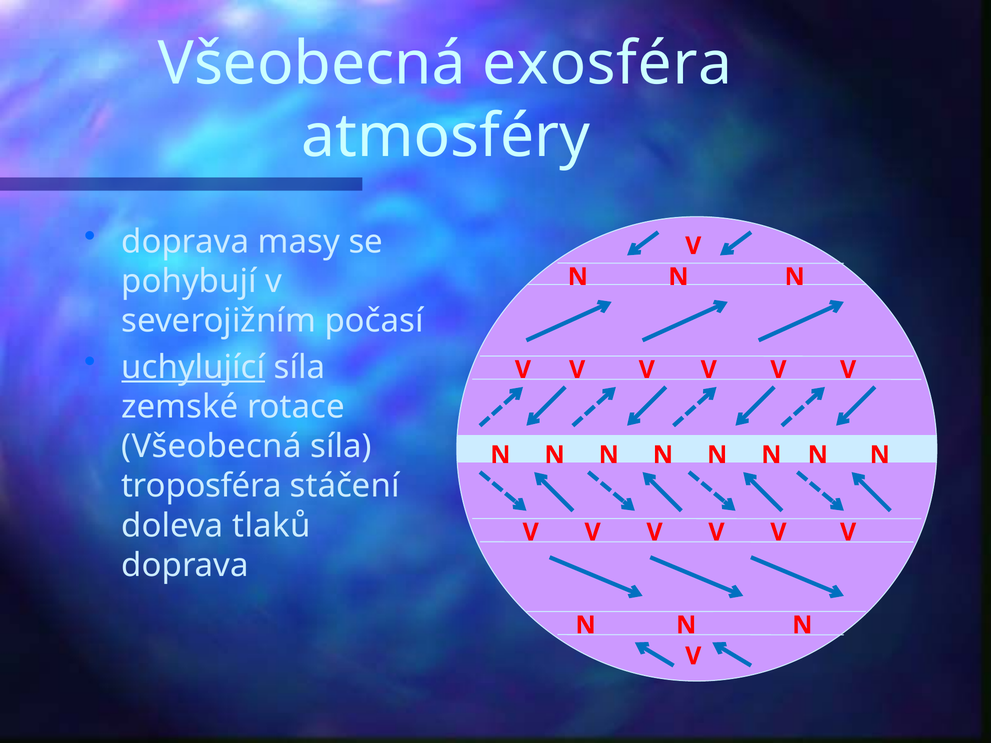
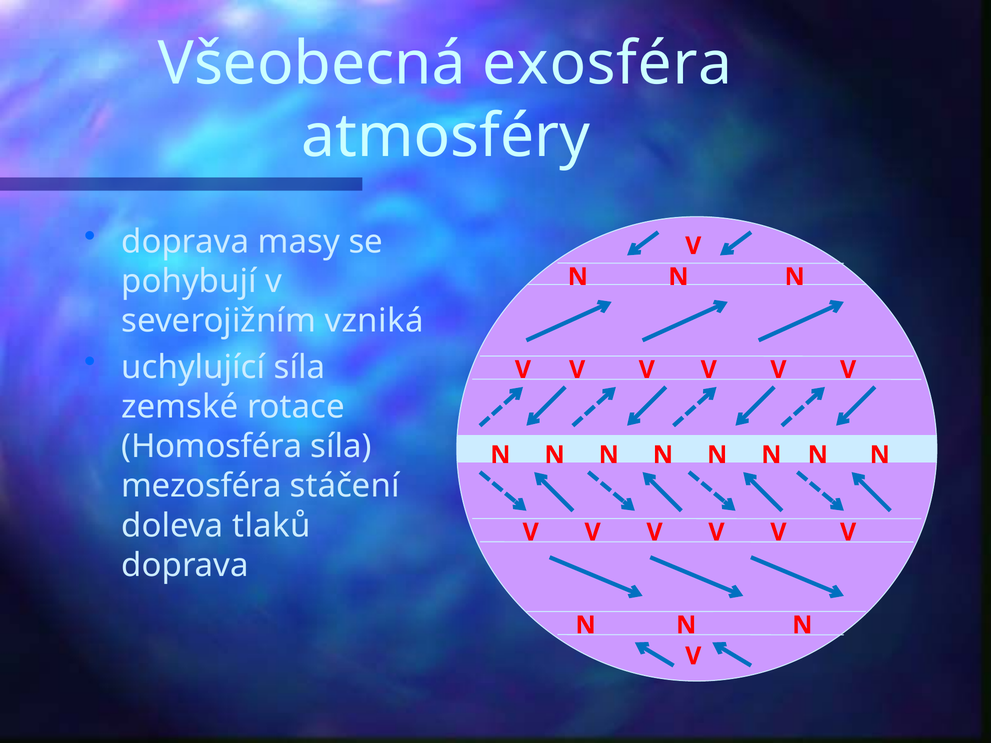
počasí: počasí -> vzniká
uchylující underline: present -> none
Všeobecná at (211, 447): Všeobecná -> Homosféra
troposféra: troposféra -> mezosféra
